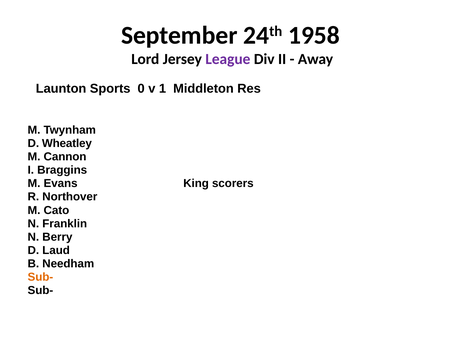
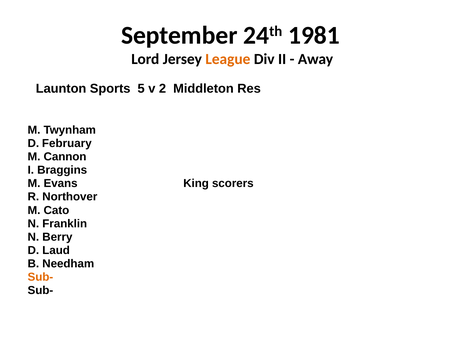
1958: 1958 -> 1981
League colour: purple -> orange
0: 0 -> 5
1: 1 -> 2
Wheatley: Wheatley -> February
